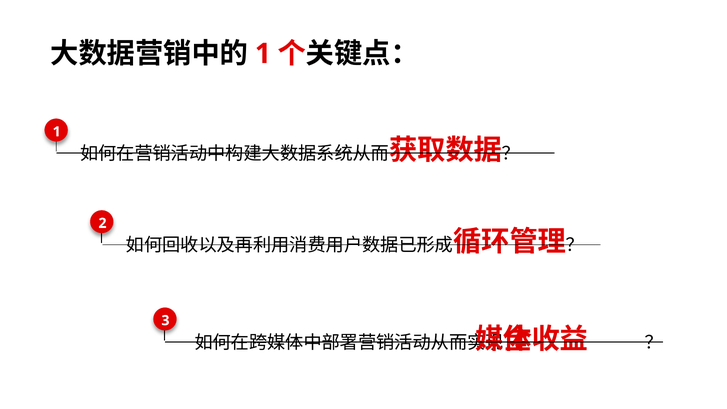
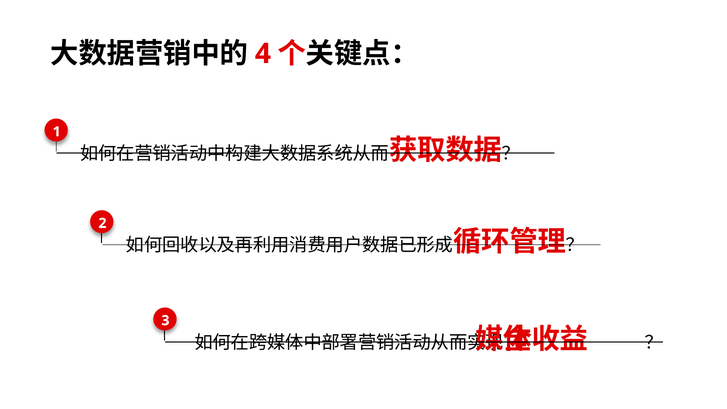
1 at (263, 54): 1 -> 4
